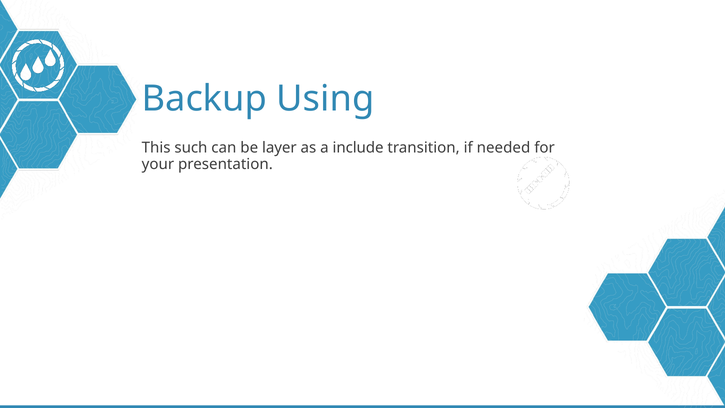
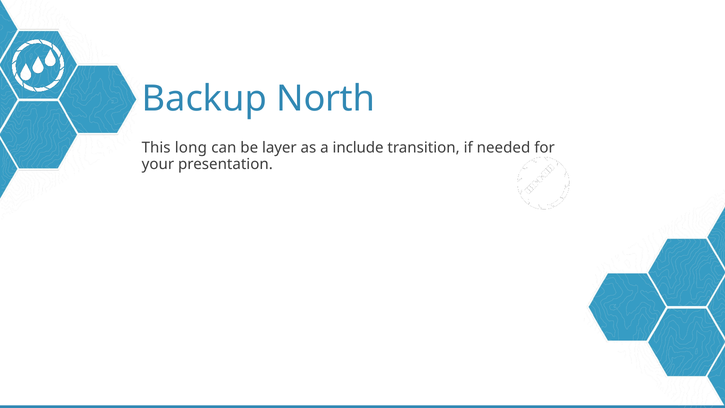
Using: Using -> North
such: such -> long
